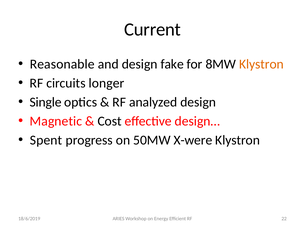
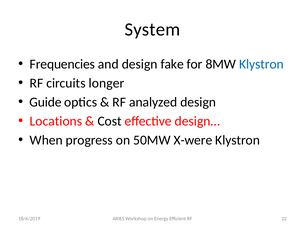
Current: Current -> System
Reasonable: Reasonable -> Frequencies
Klystron at (261, 64) colour: orange -> blue
Single: Single -> Guide
Magnetic: Magnetic -> Locations
Spent: Spent -> When
